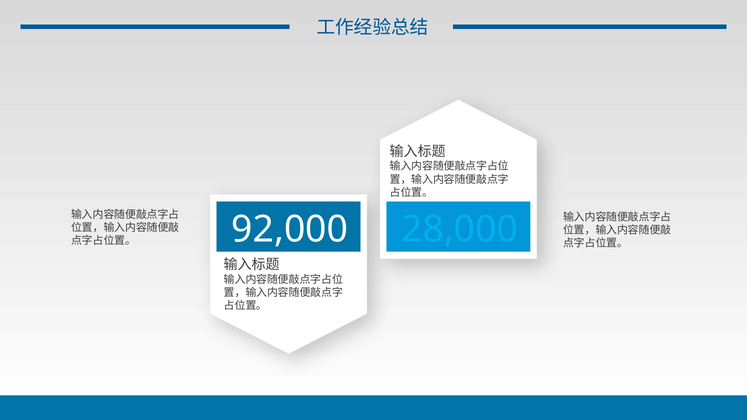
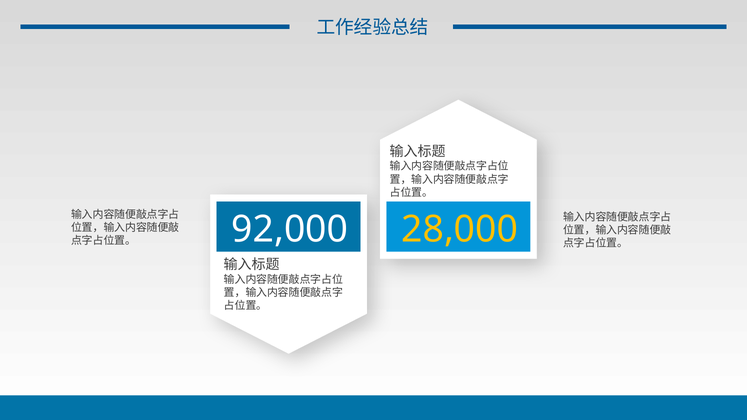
28,000 colour: light blue -> yellow
